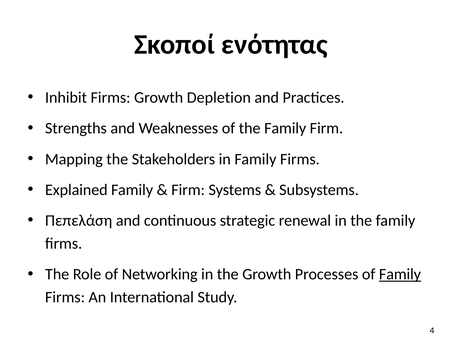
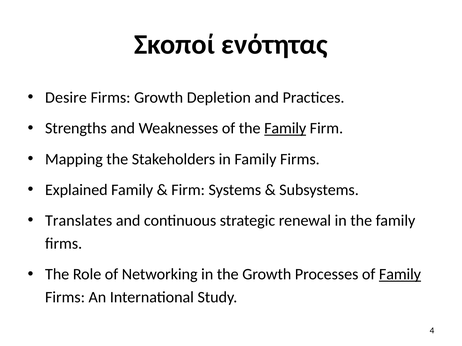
Inhibit: Inhibit -> Desire
Family at (285, 129) underline: none -> present
Πεπελάση: Πεπελάση -> Translates
